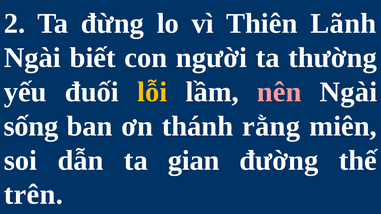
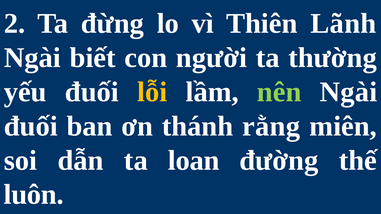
nên colour: pink -> light green
sống at (31, 126): sống -> đuối
gian: gian -> loan
trên: trên -> luôn
